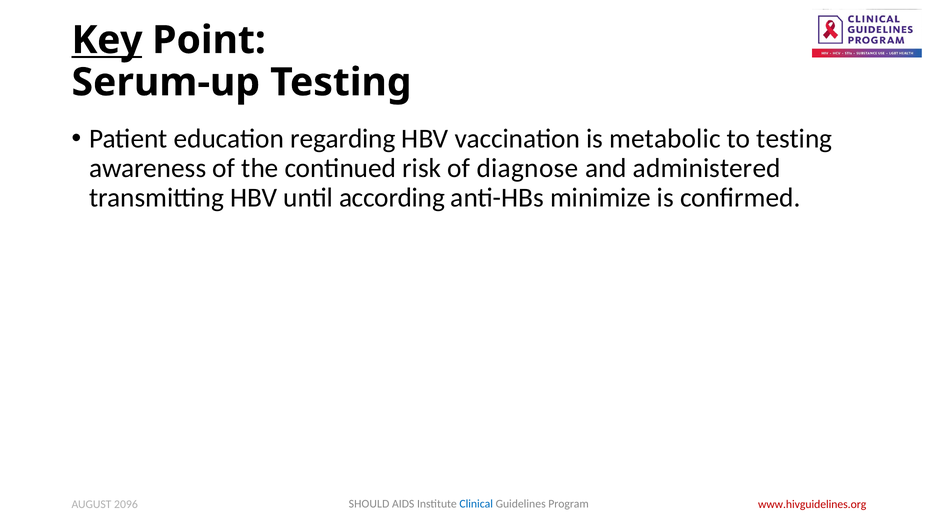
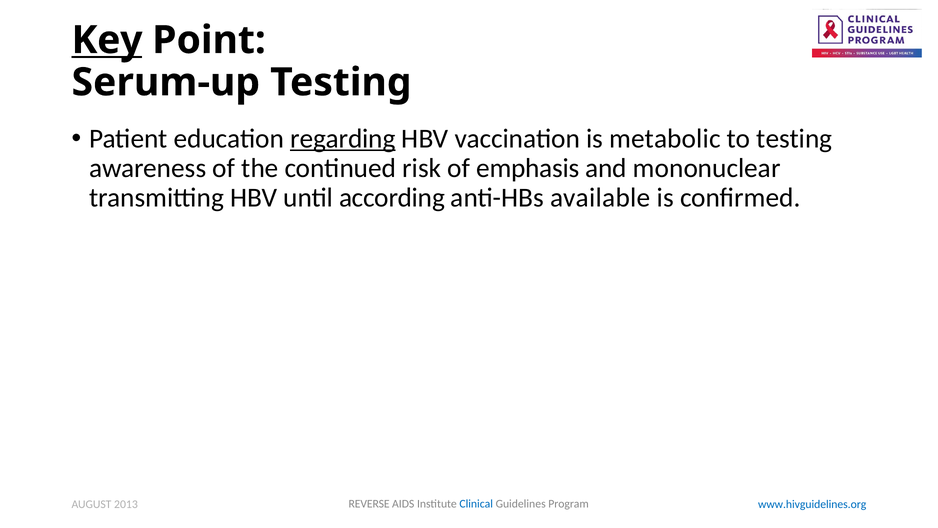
regarding underline: none -> present
diagnose: diagnose -> emphasis
administered: administered -> mononuclear
minimize: minimize -> available
SHOULD: SHOULD -> REVERSE
2096: 2096 -> 2013
www.hivguidelines.org colour: red -> blue
